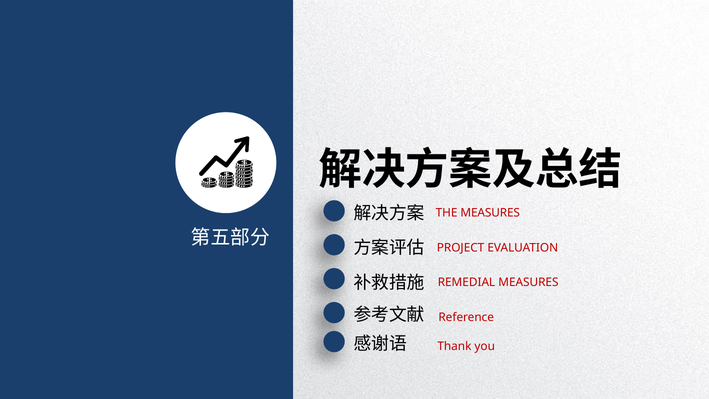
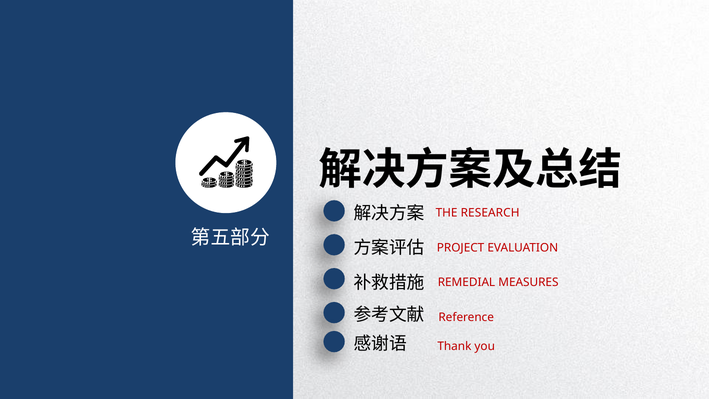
THE MEASURES: MEASURES -> RESEARCH
